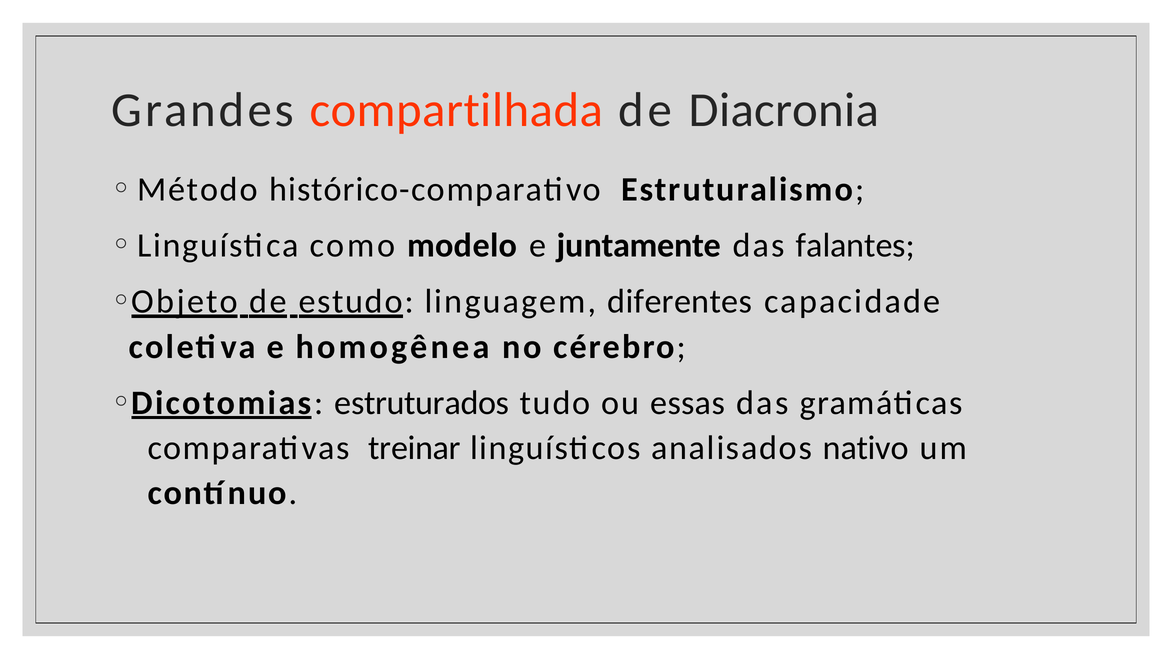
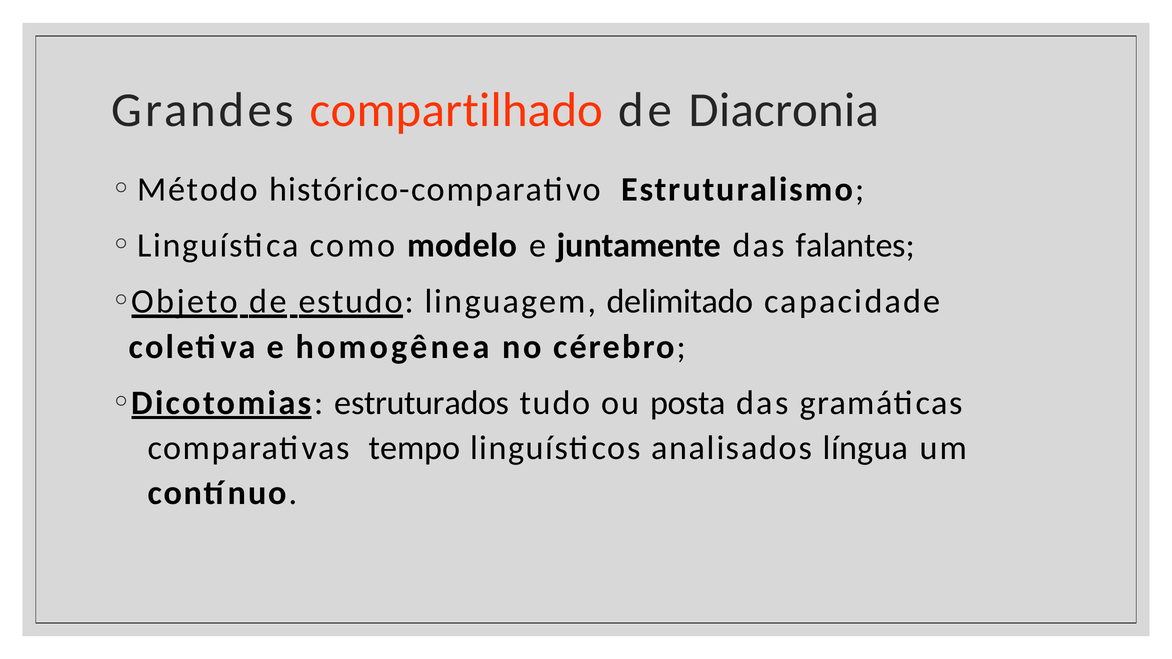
compartilhada: compartilhada -> compartilhado
diferentes: diferentes -> delimitado
essas: essas -> posta
treinar: treinar -> tempo
nativo: nativo -> língua
